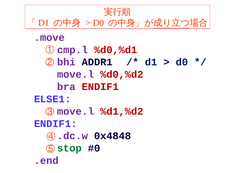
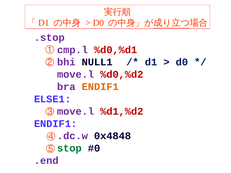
.move: .move -> .stop
ADDR1: ADDR1 -> NULL1
ENDIF1 at (100, 87) colour: red -> orange
